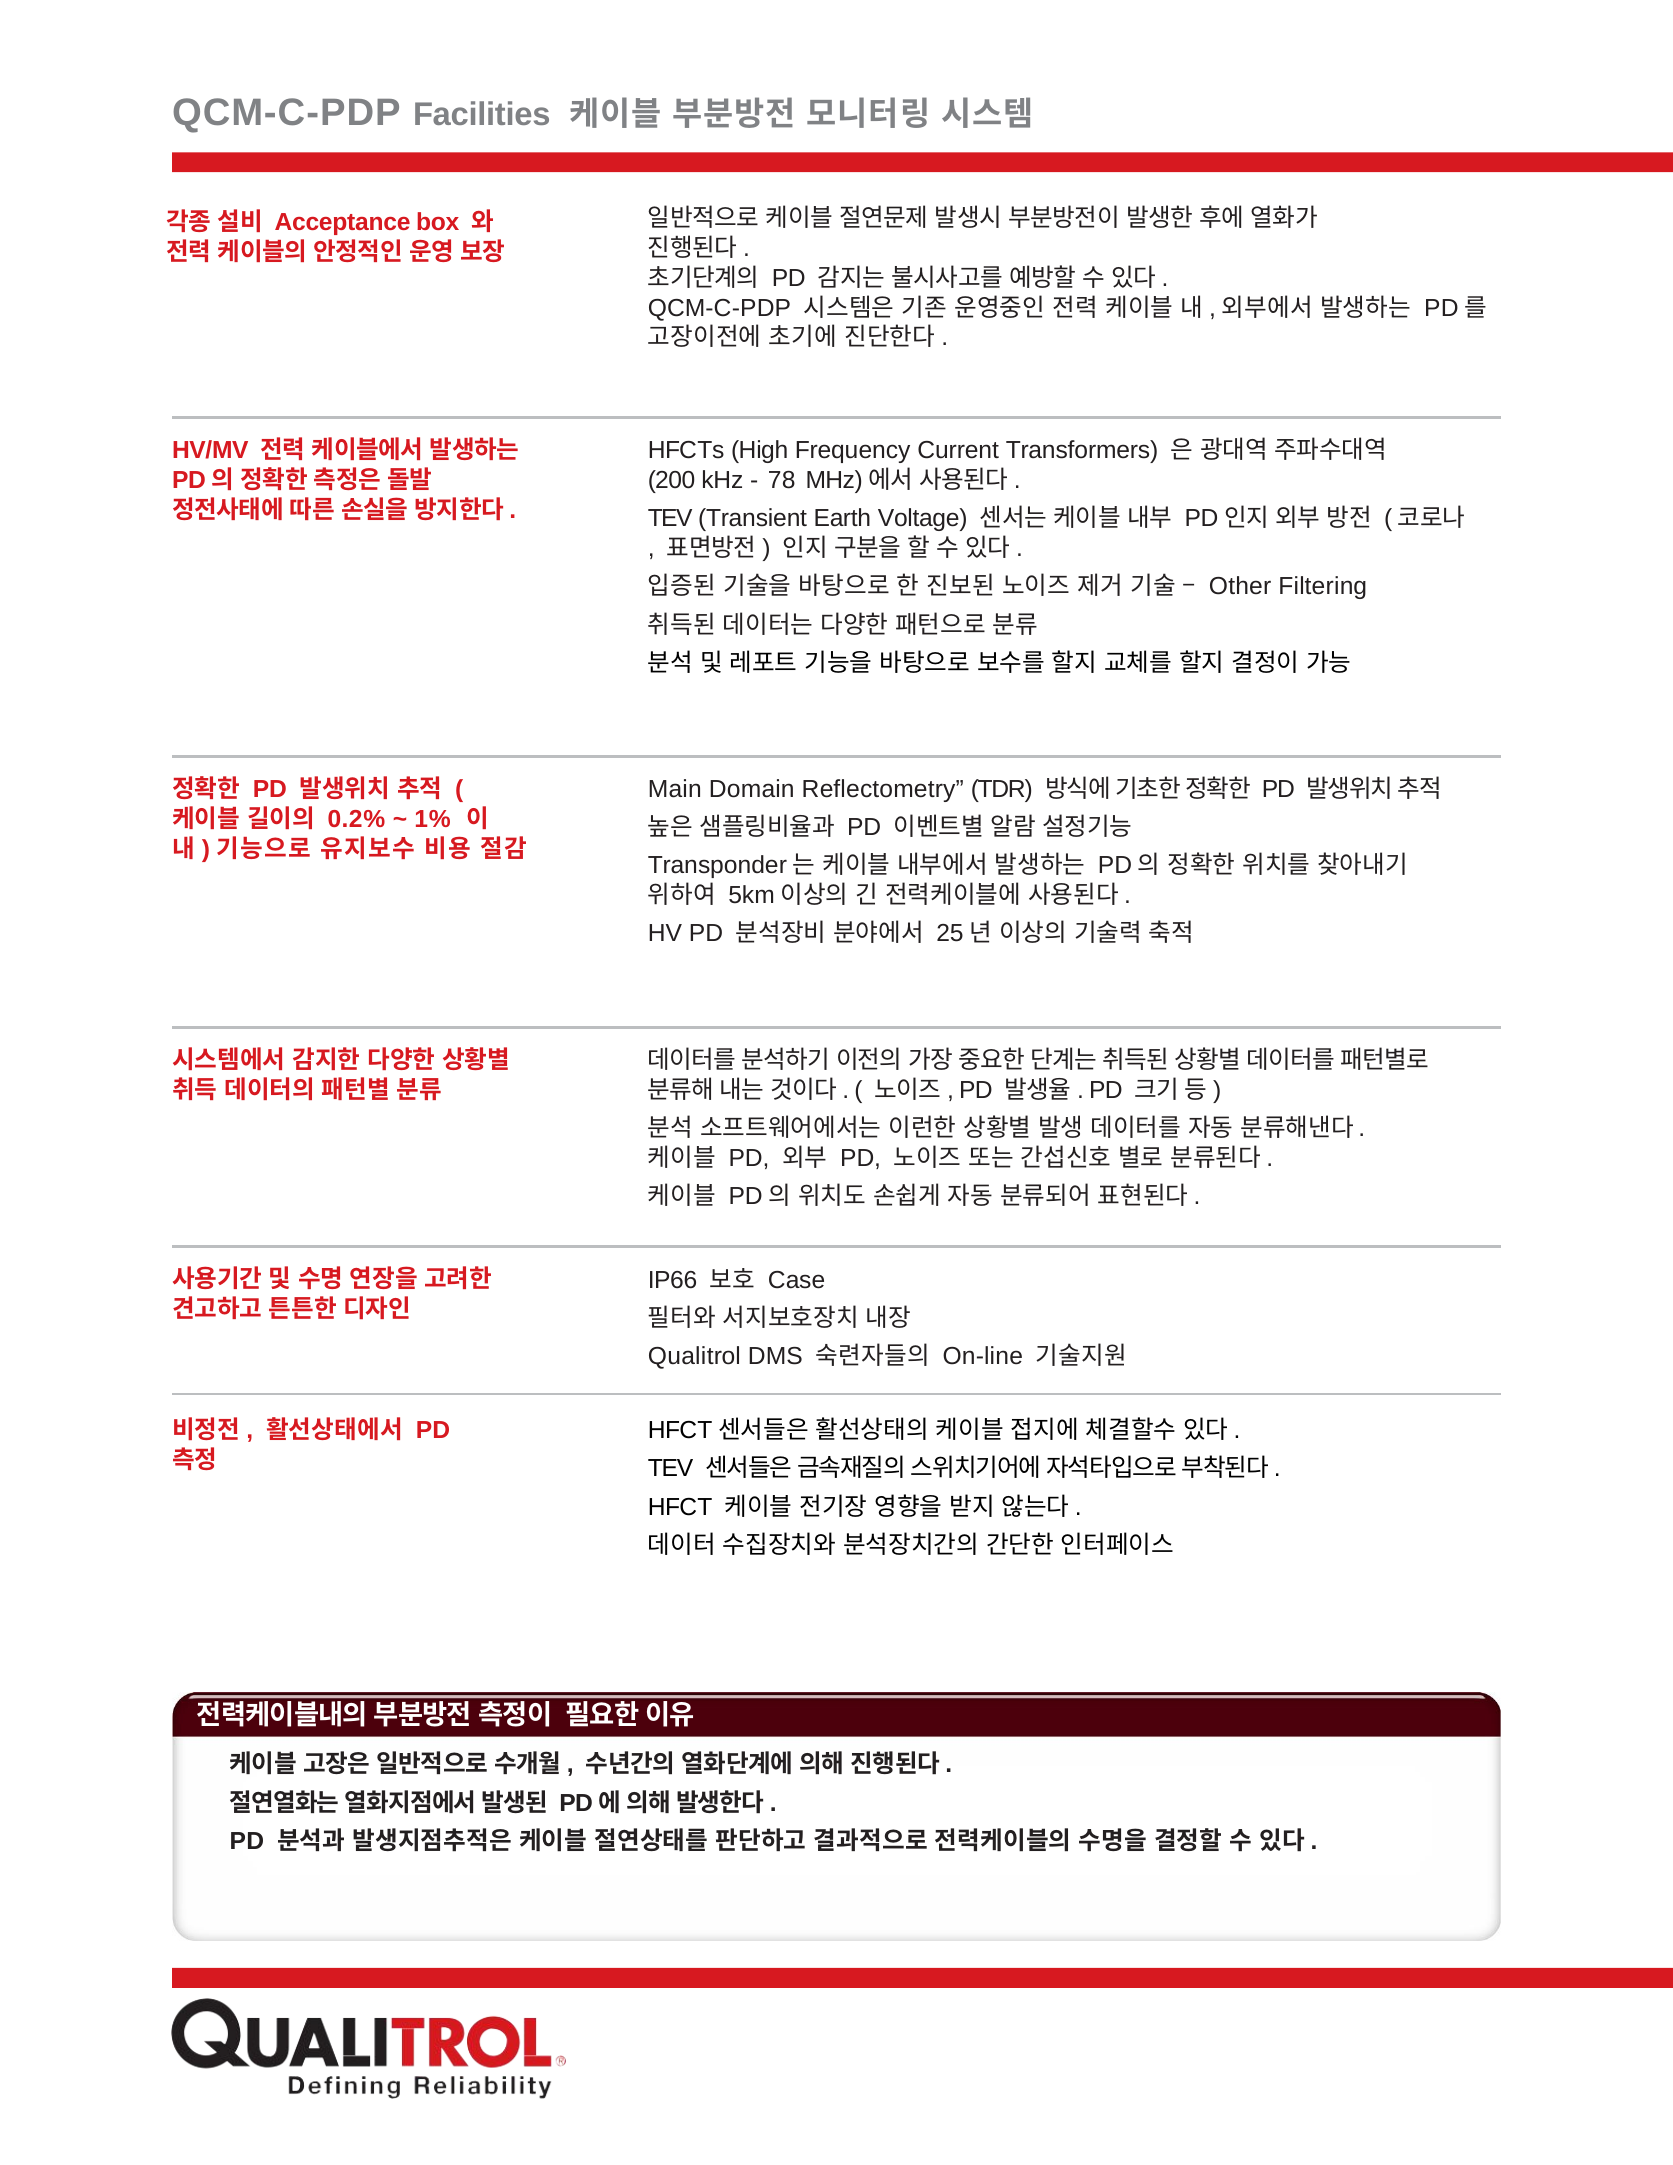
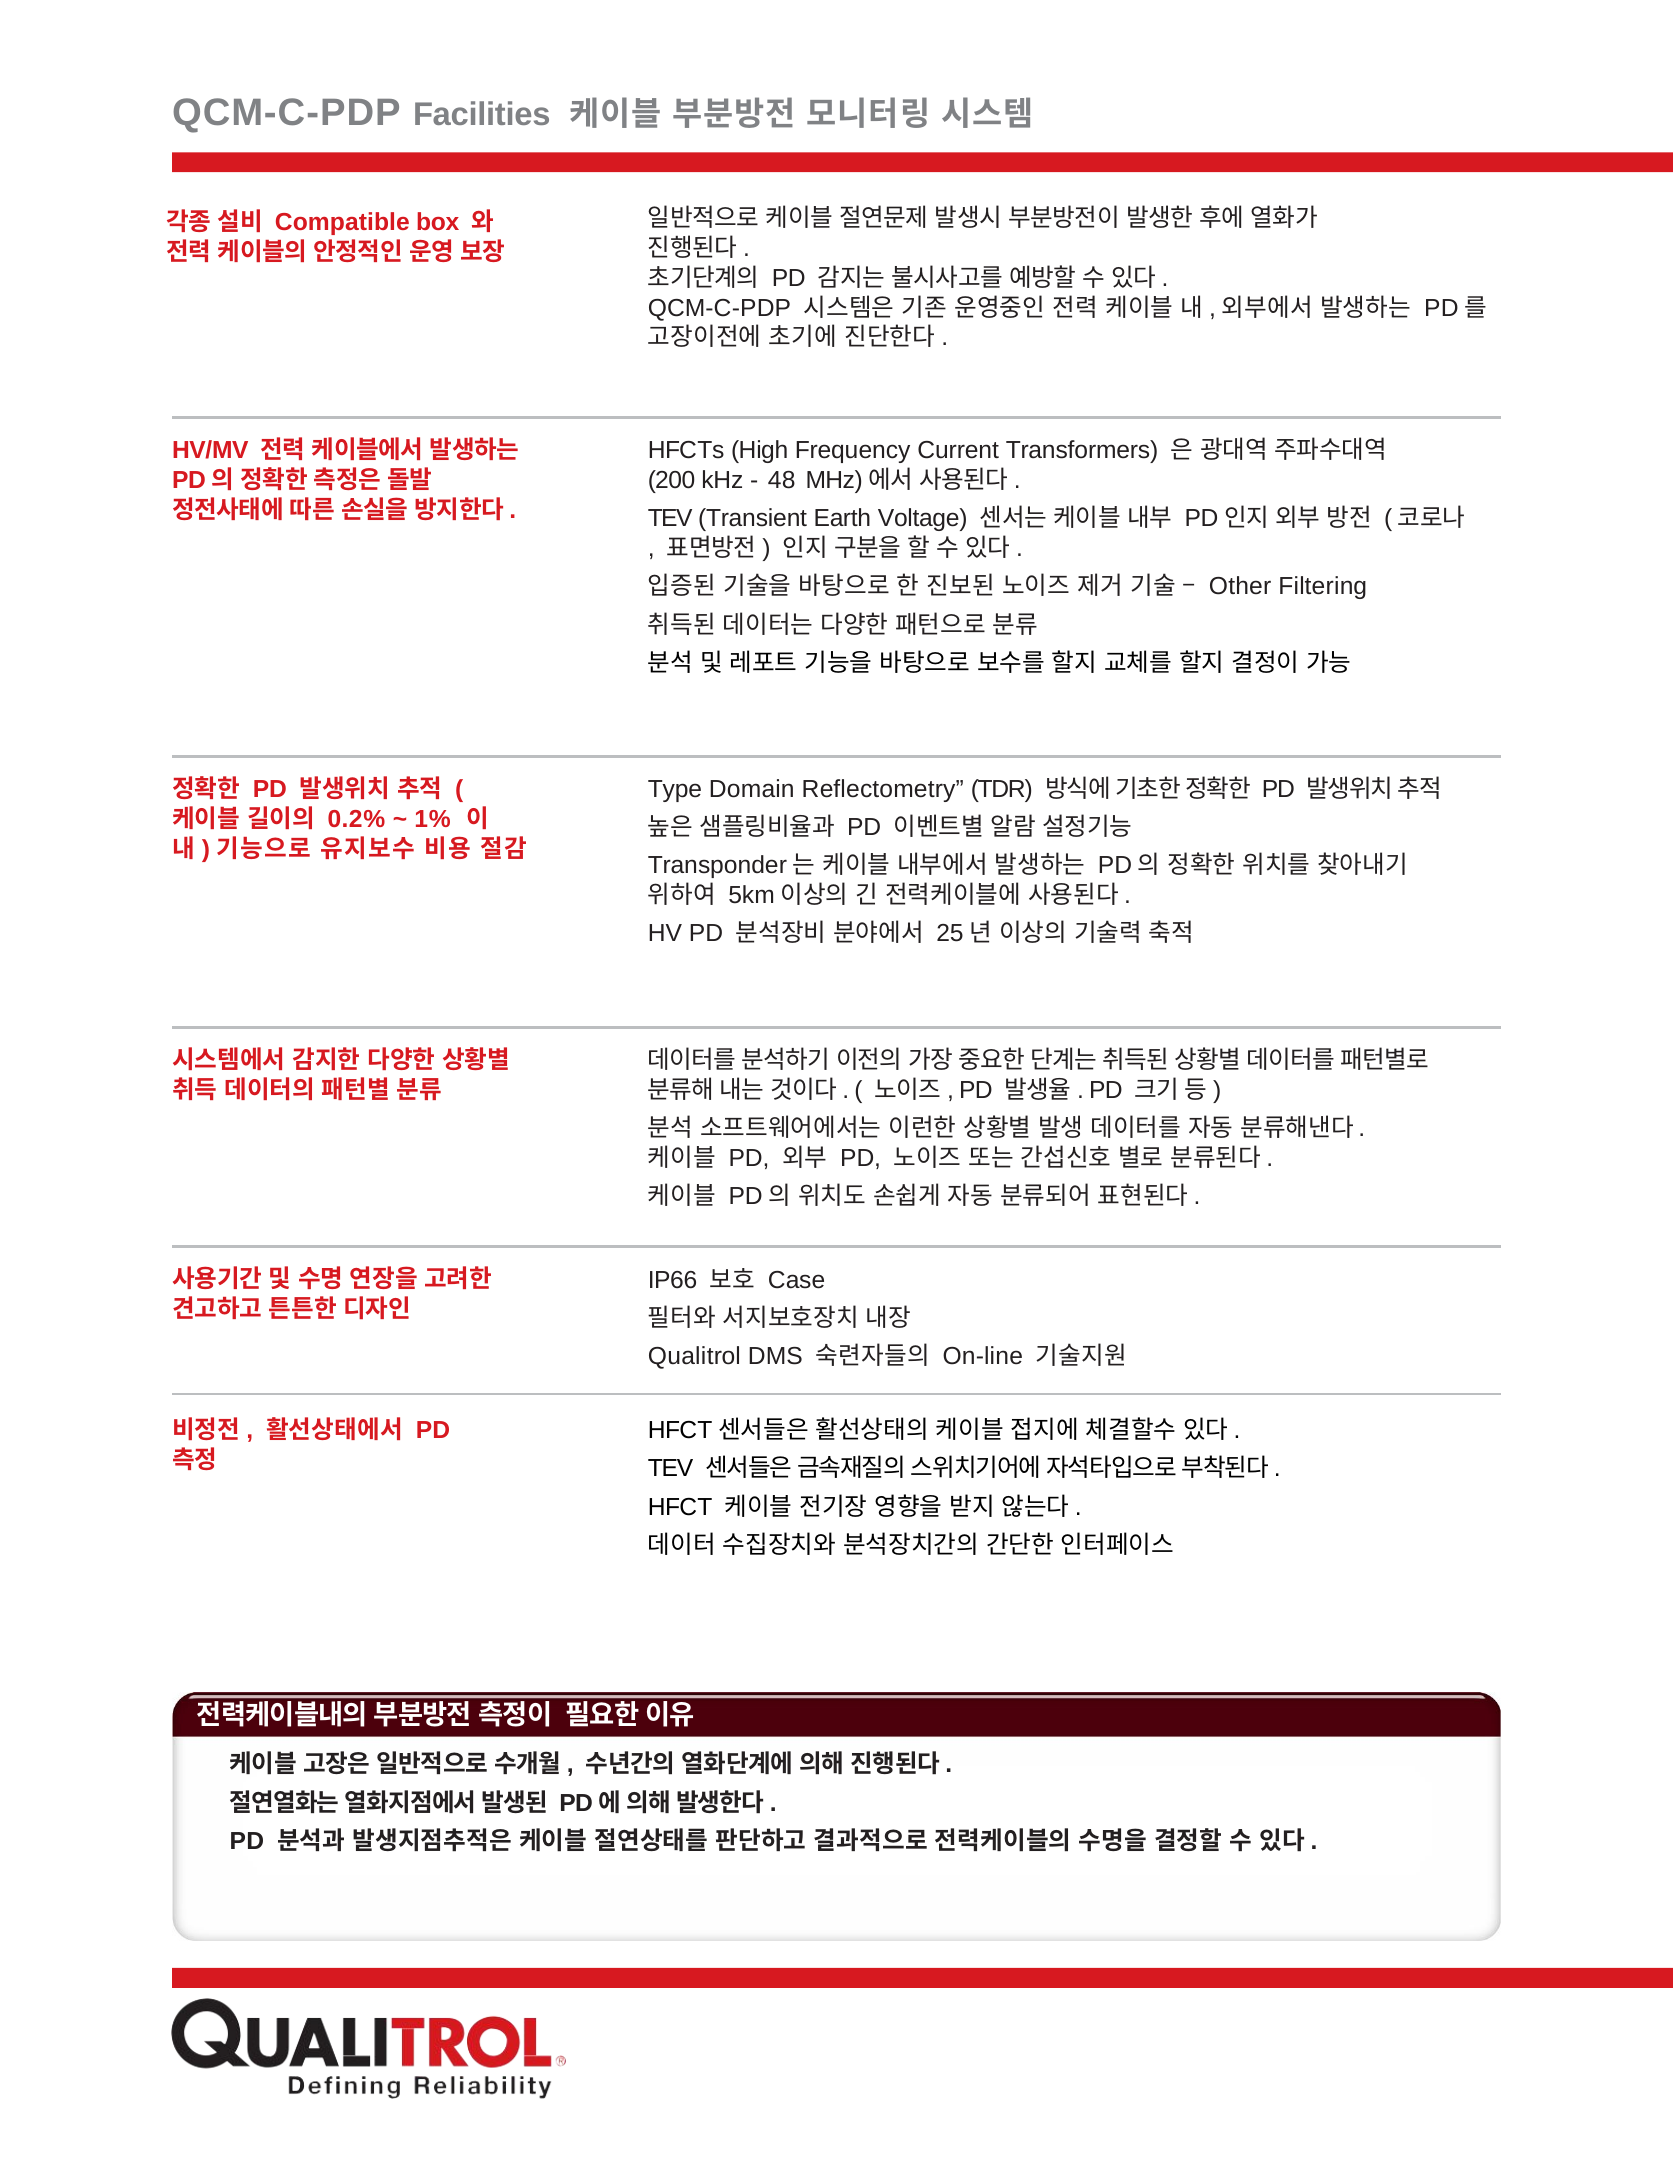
Acceptance: Acceptance -> Compatible
78: 78 -> 48
Main: Main -> Type
